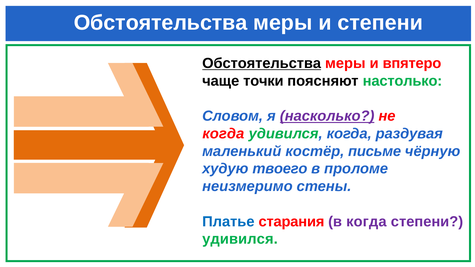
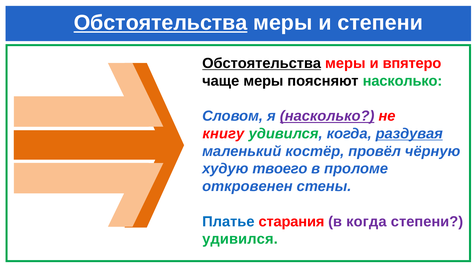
Обстоятельства at (160, 23) underline: none -> present
чаще точки: точки -> меры
поясняют настолько: настолько -> насколько
когда at (223, 134): когда -> книгу
раздувая underline: none -> present
письме: письме -> провёл
неизмеримо: неизмеримо -> откровенен
